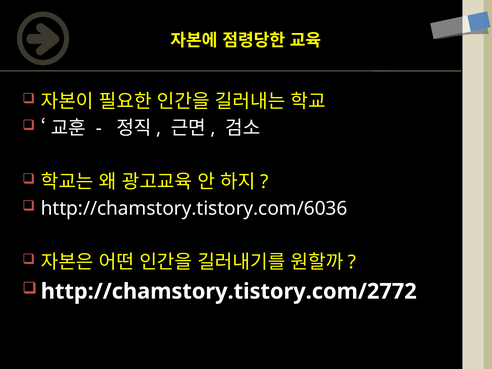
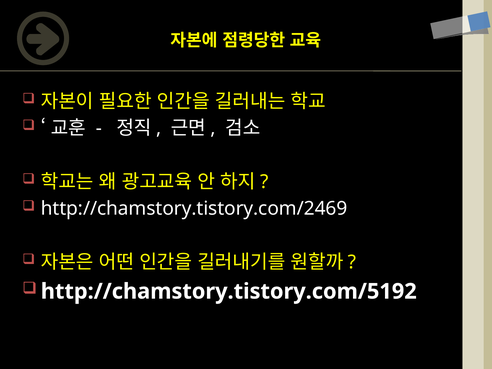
http://chamstory.tistory.com/6036: http://chamstory.tistory.com/6036 -> http://chamstory.tistory.com/2469
http://chamstory.tistory.com/2772: http://chamstory.tistory.com/2772 -> http://chamstory.tistory.com/5192
